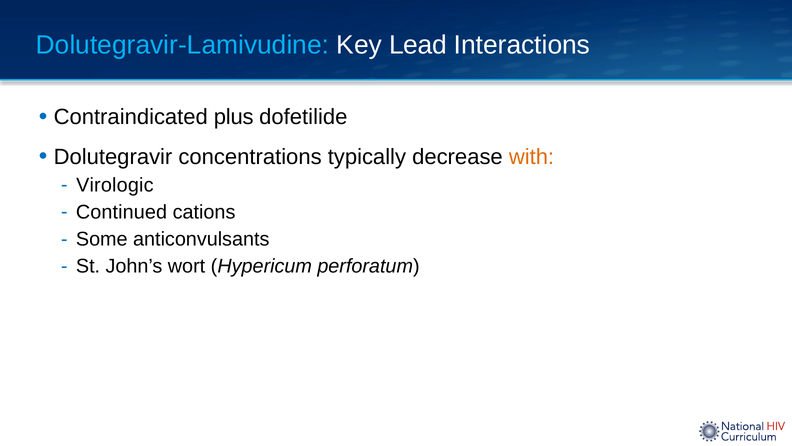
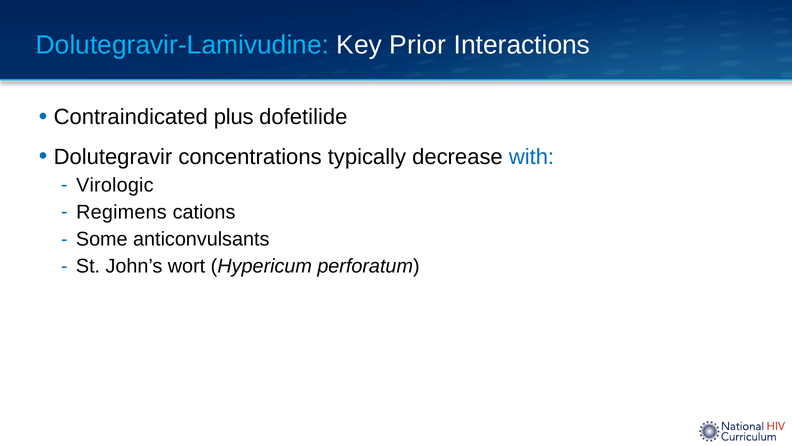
Lead: Lead -> Prior
with colour: orange -> blue
Continued: Continued -> Regimens
